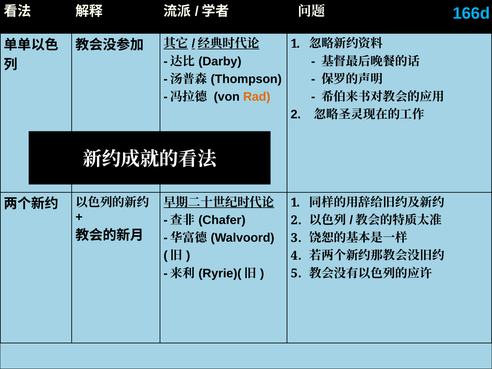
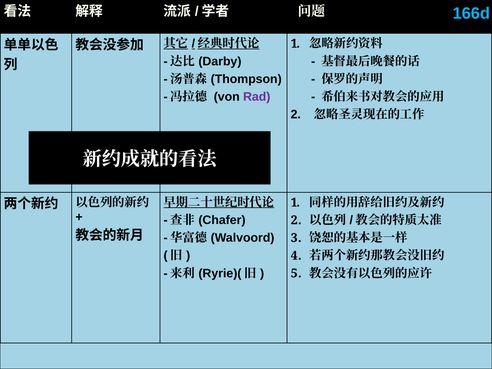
Rad colour: orange -> purple
